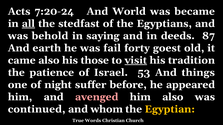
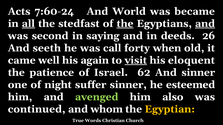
7:20-24: 7:20-24 -> 7:60-24
the at (125, 24) underline: none -> present
and at (205, 24) underline: none -> present
behold: behold -> second
87: 87 -> 26
earth: earth -> seeth
fail: fail -> call
goest: goest -> when
came also: also -> well
those: those -> again
tradition: tradition -> eloquent
53: 53 -> 62
And things: things -> sinner
suffer before: before -> sinner
appeared: appeared -> esteemed
avenged colour: pink -> light green
